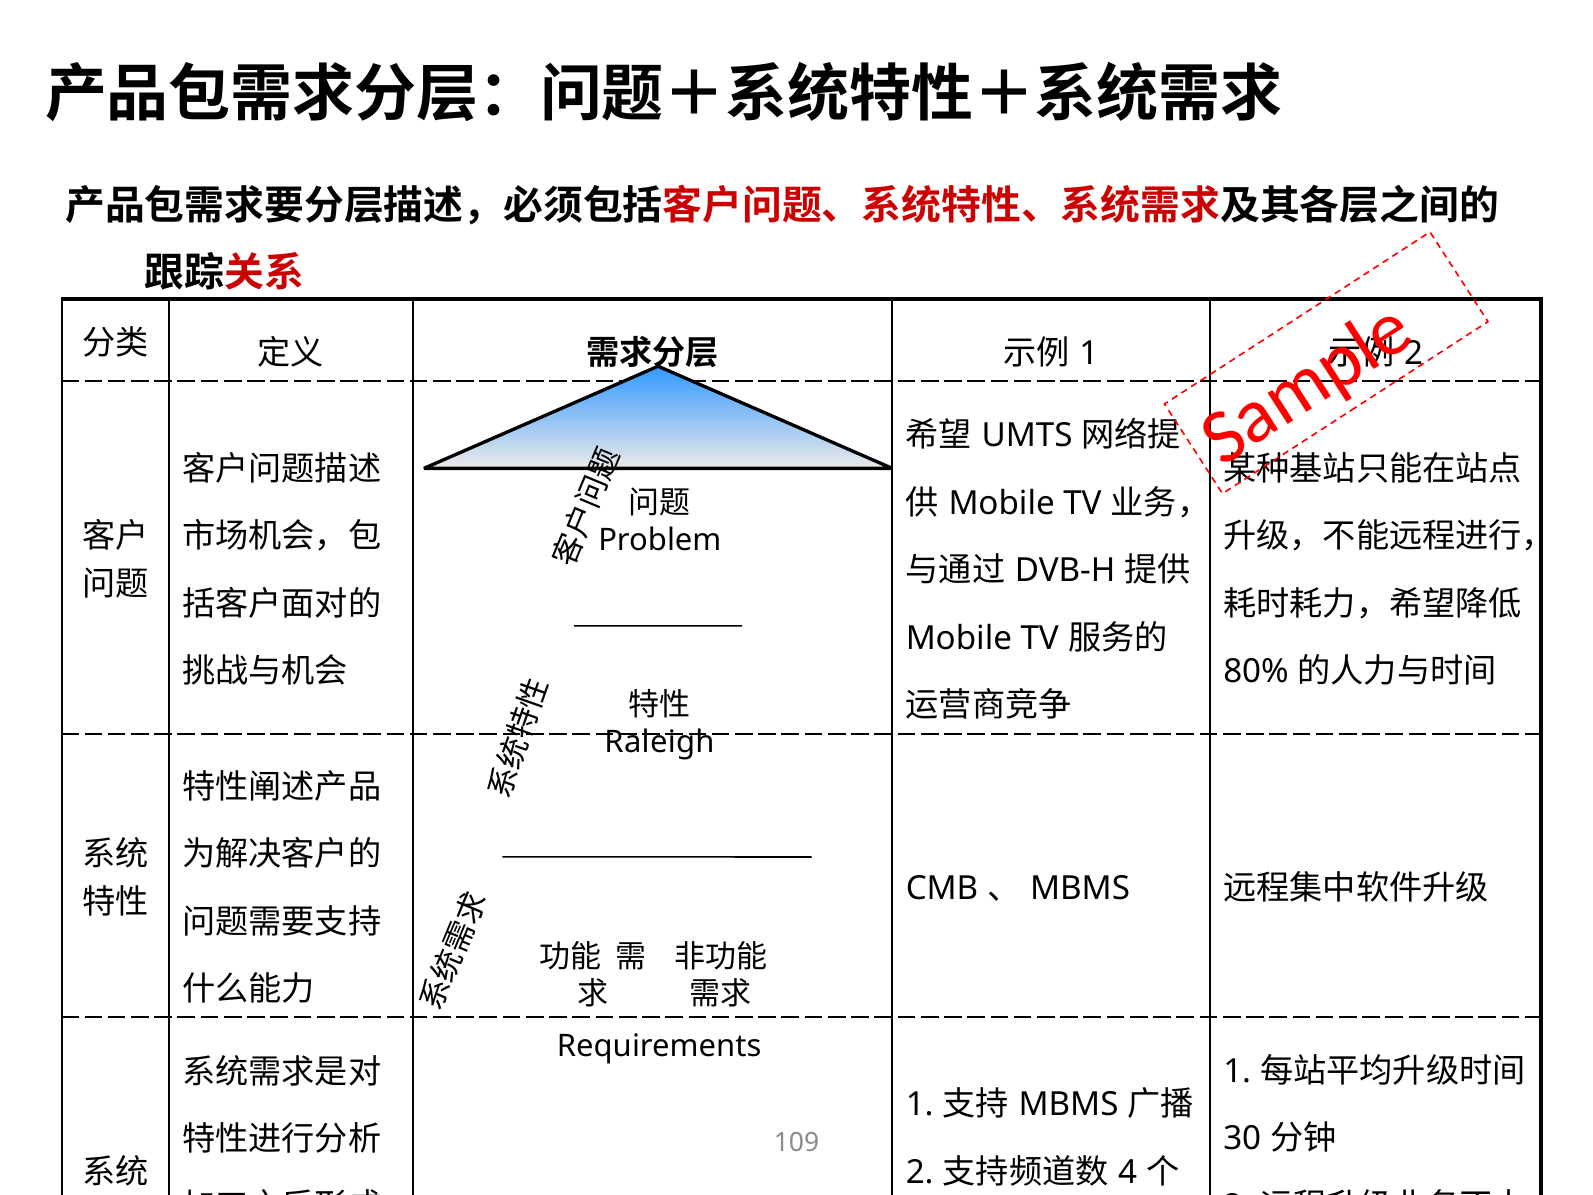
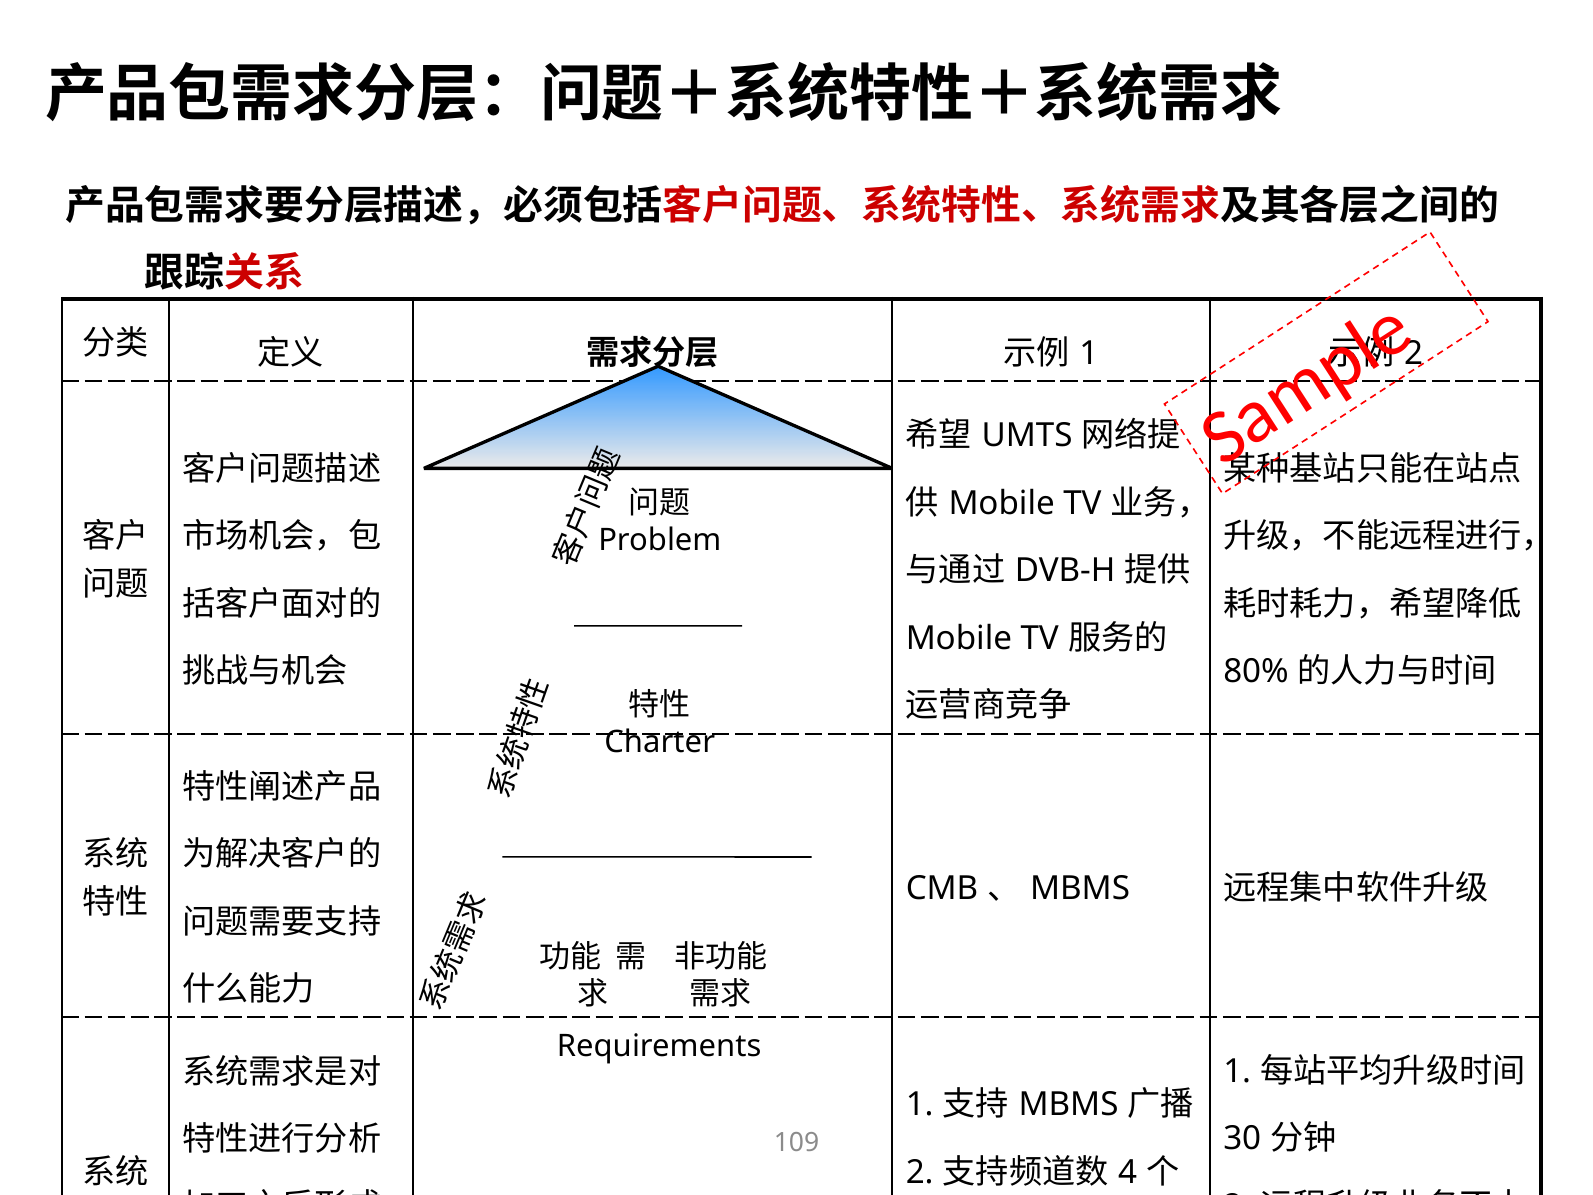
Raleigh: Raleigh -> Charter
